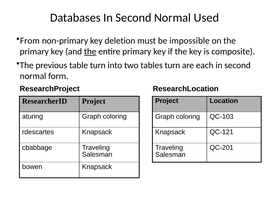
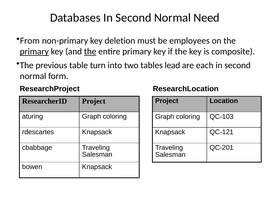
Used: Used -> Need
impossible: impossible -> employees
primary at (34, 51) underline: none -> present
tables turn: turn -> lead
